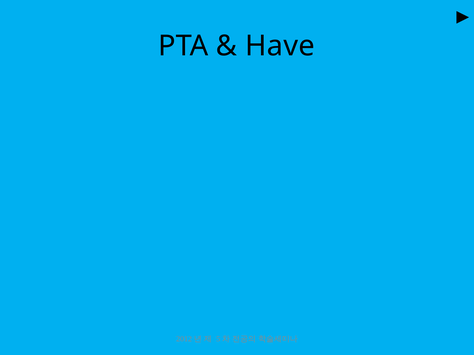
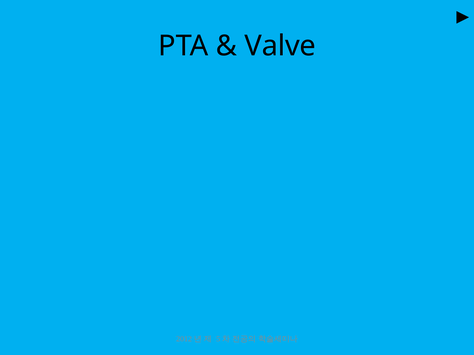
Have: Have -> Valve
